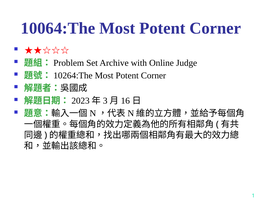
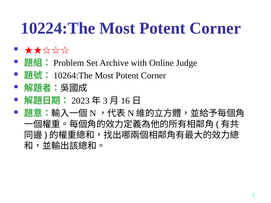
10064:The: 10064:The -> 10224:The
